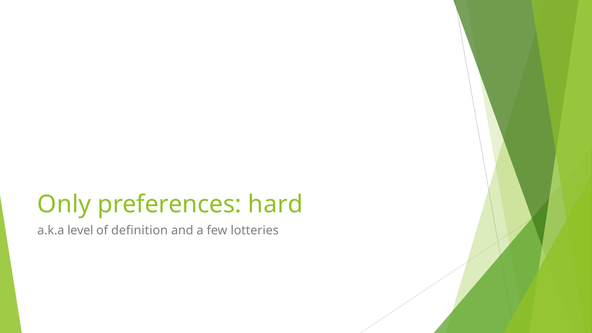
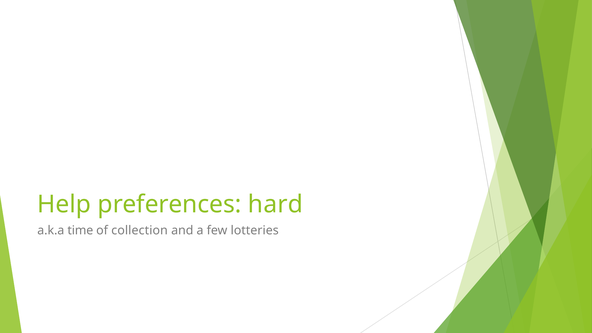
Only: Only -> Help
level: level -> time
definition: definition -> collection
